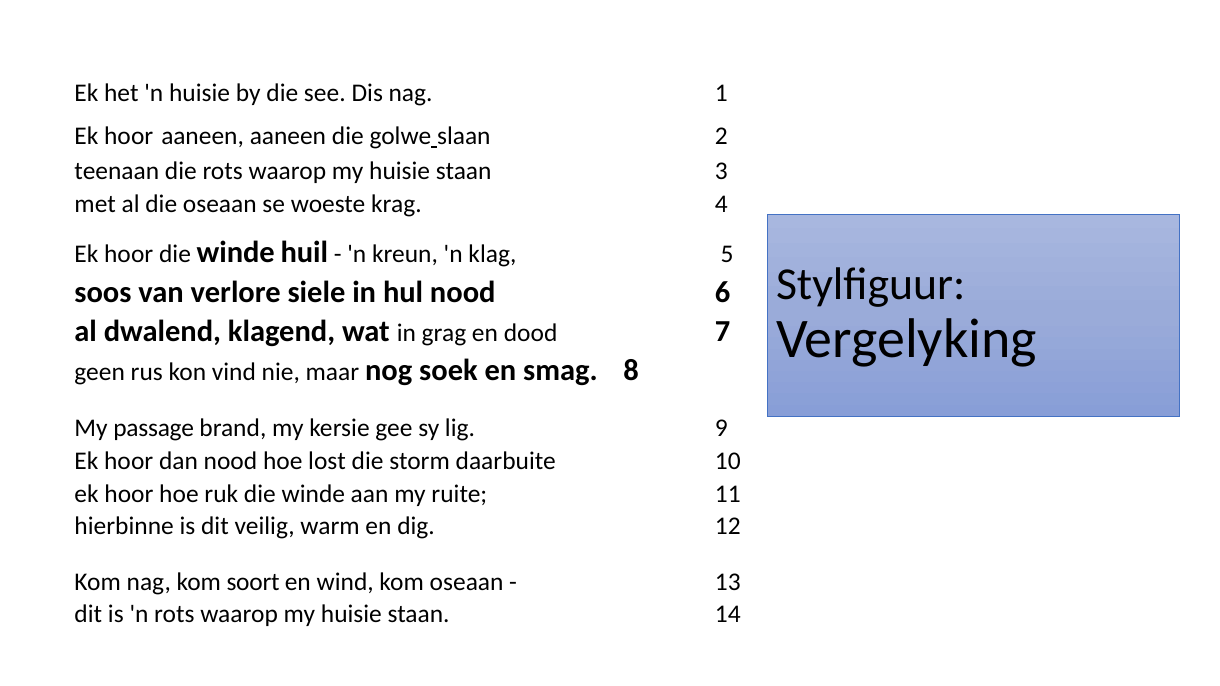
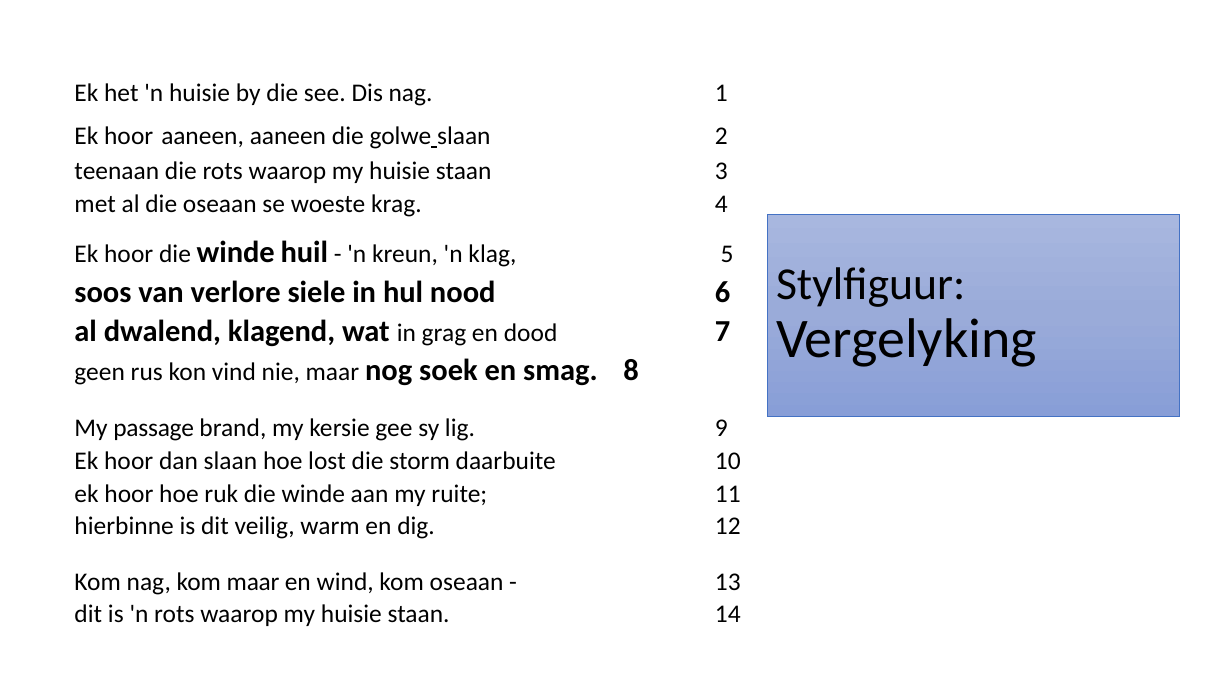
dan nood: nood -> slaan
kom soort: soort -> maar
